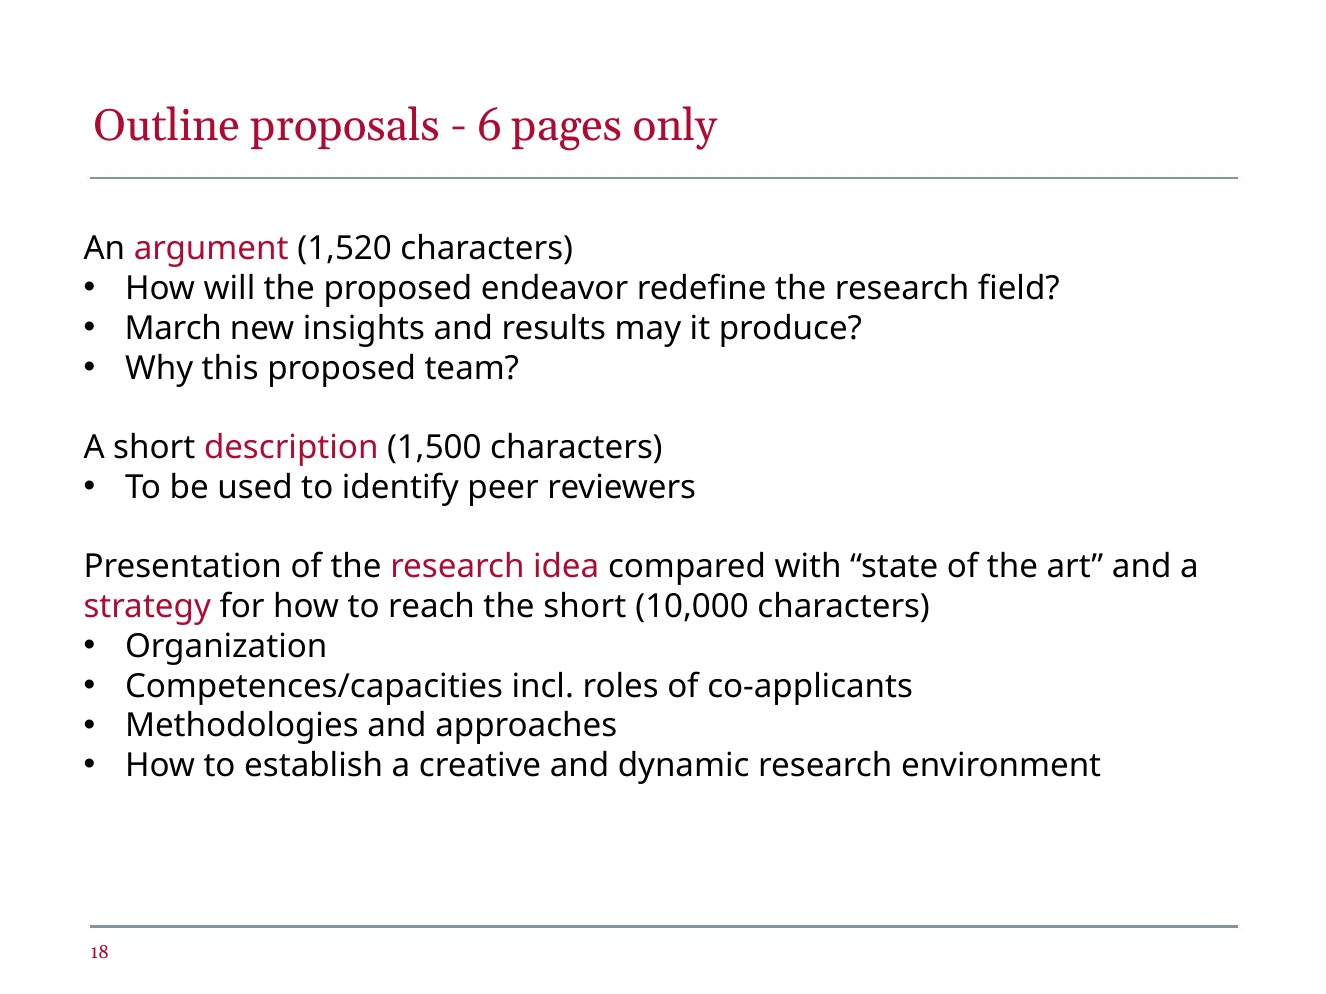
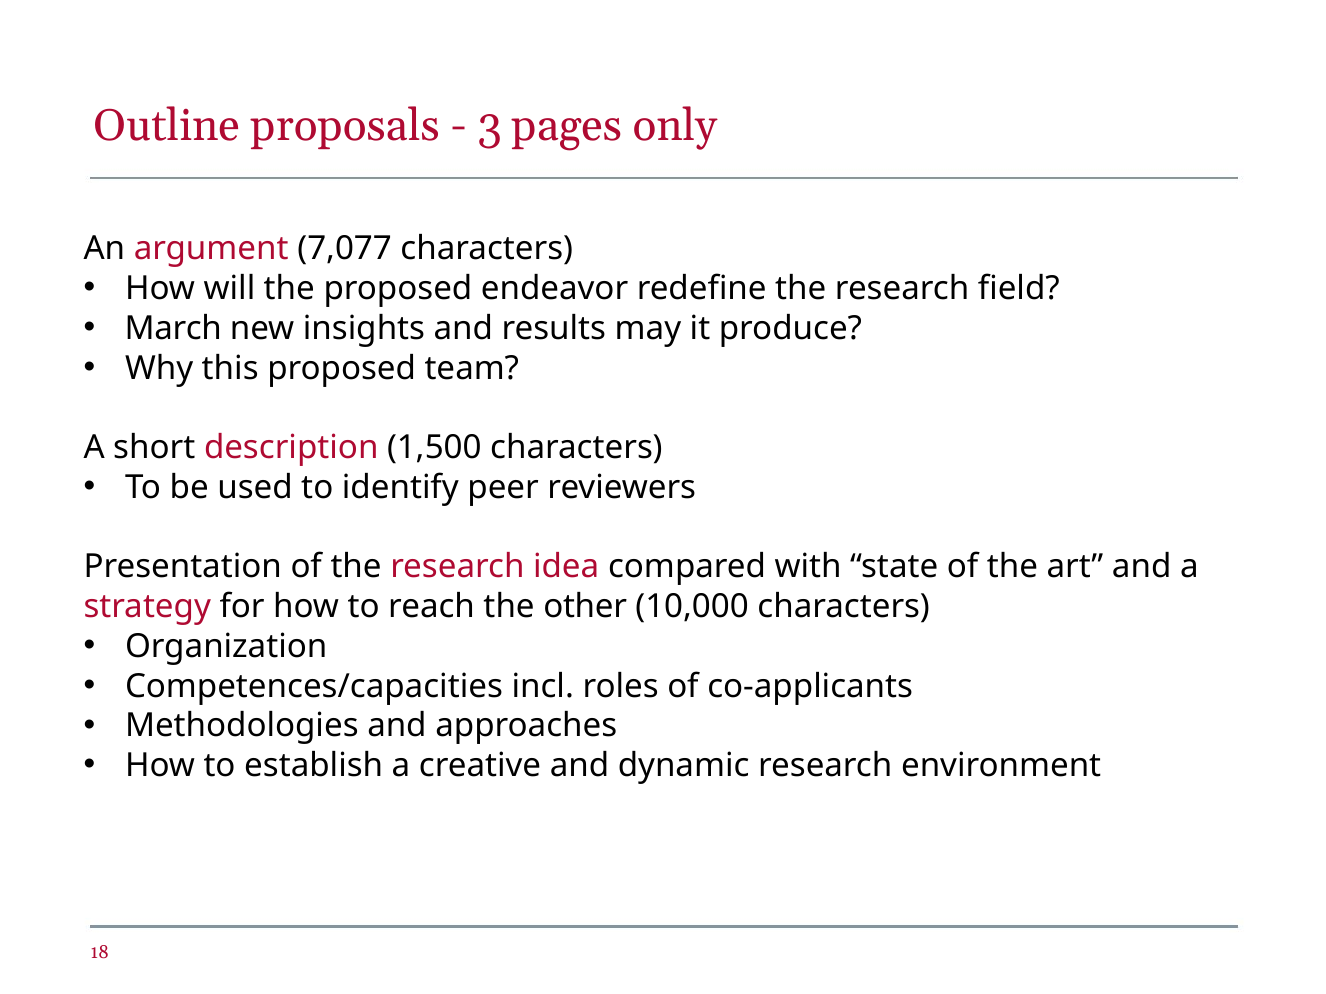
6: 6 -> 3
1,520: 1,520 -> 7,077
the short: short -> other
